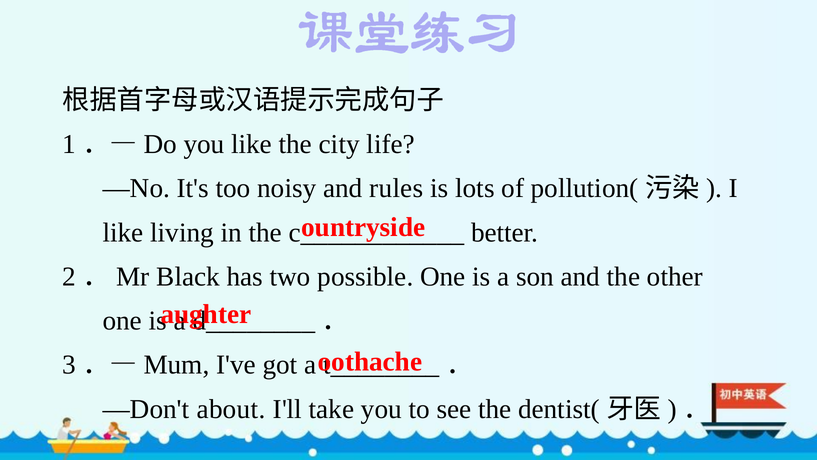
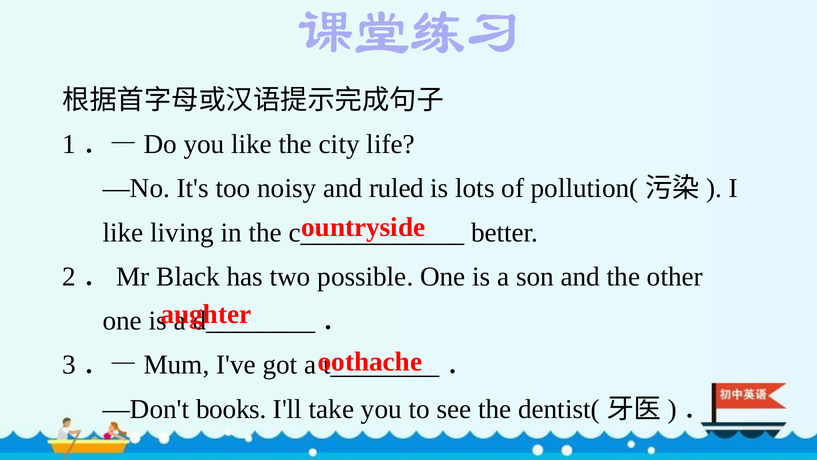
rules: rules -> ruled
about: about -> books
